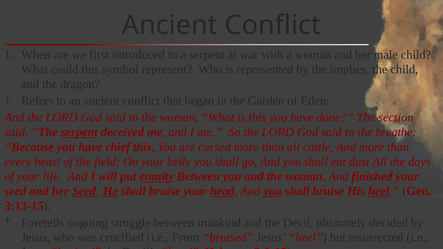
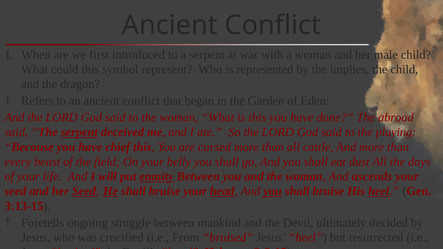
section: section -> abroad
breathe: breathe -> playing
finished: finished -> ascends
